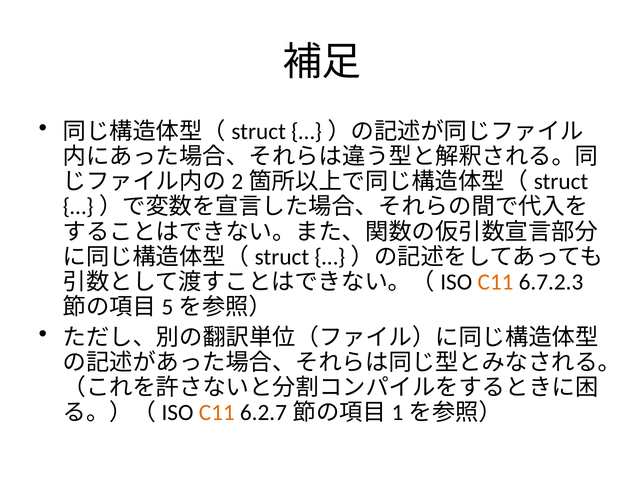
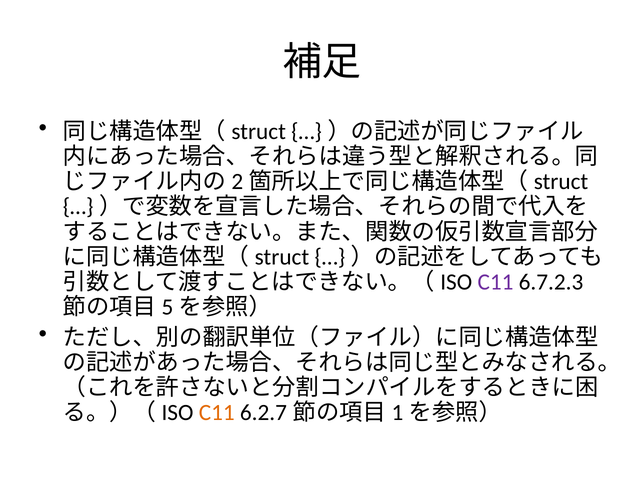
C11 at (495, 282) colour: orange -> purple
